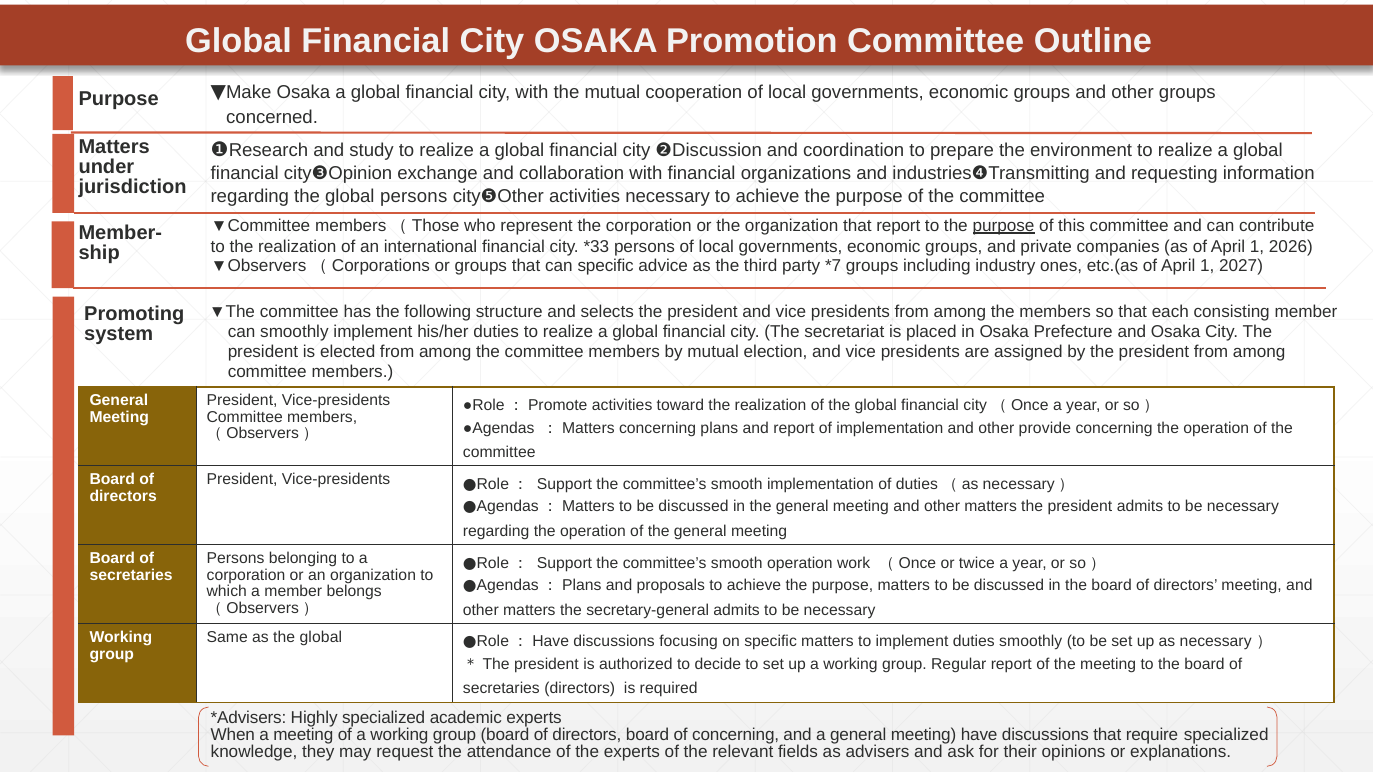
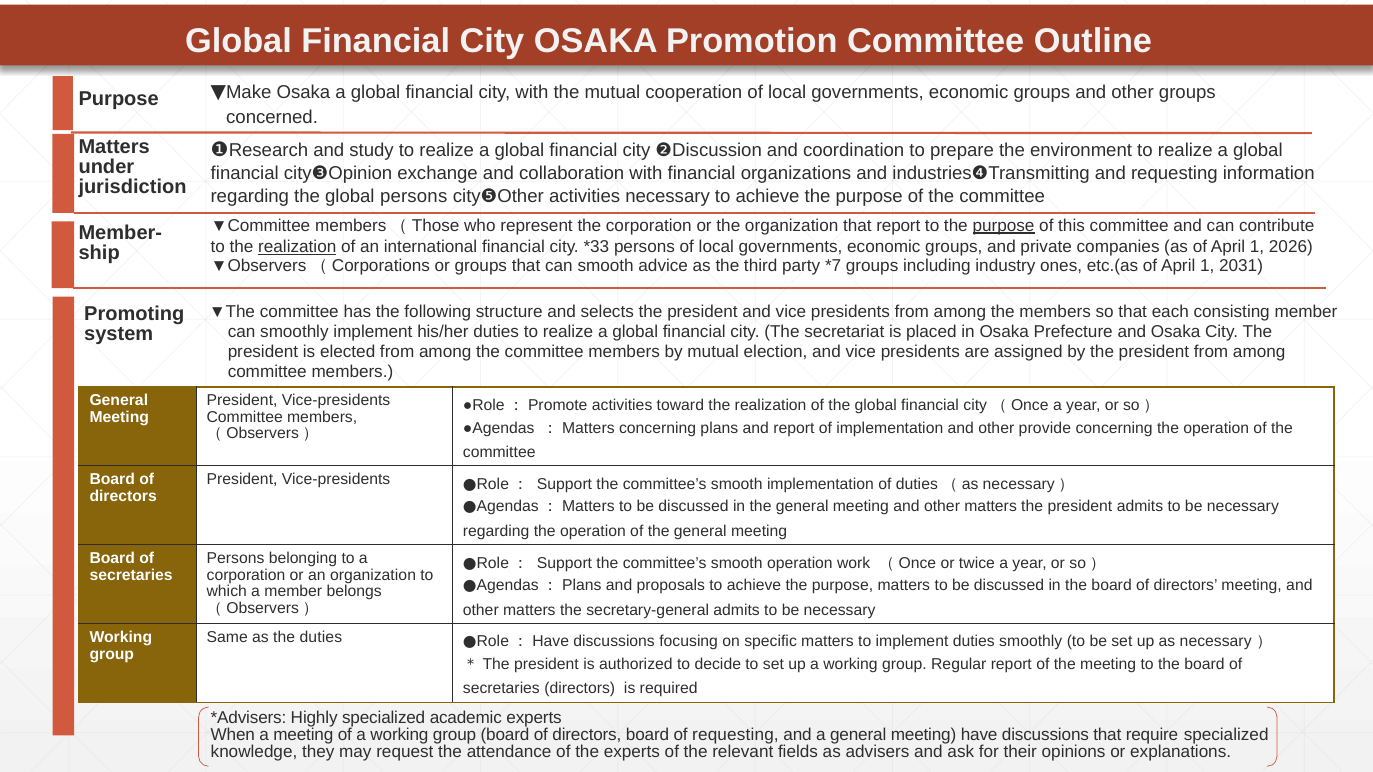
realization at (297, 247) underline: none -> present
can specific: specific -> smooth
2027: 2027 -> 2031
as the global: global -> duties
of concerning: concerning -> requesting
